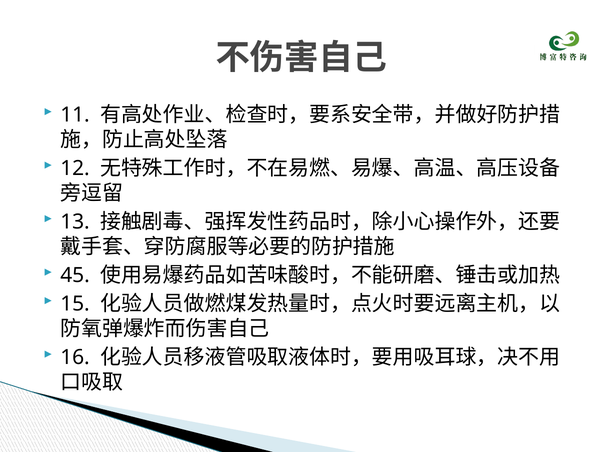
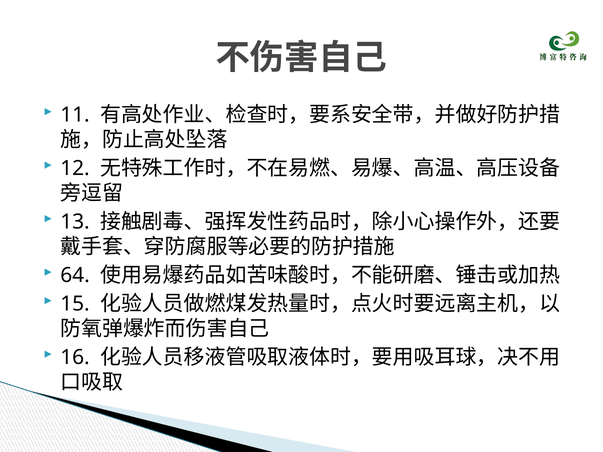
45: 45 -> 64
